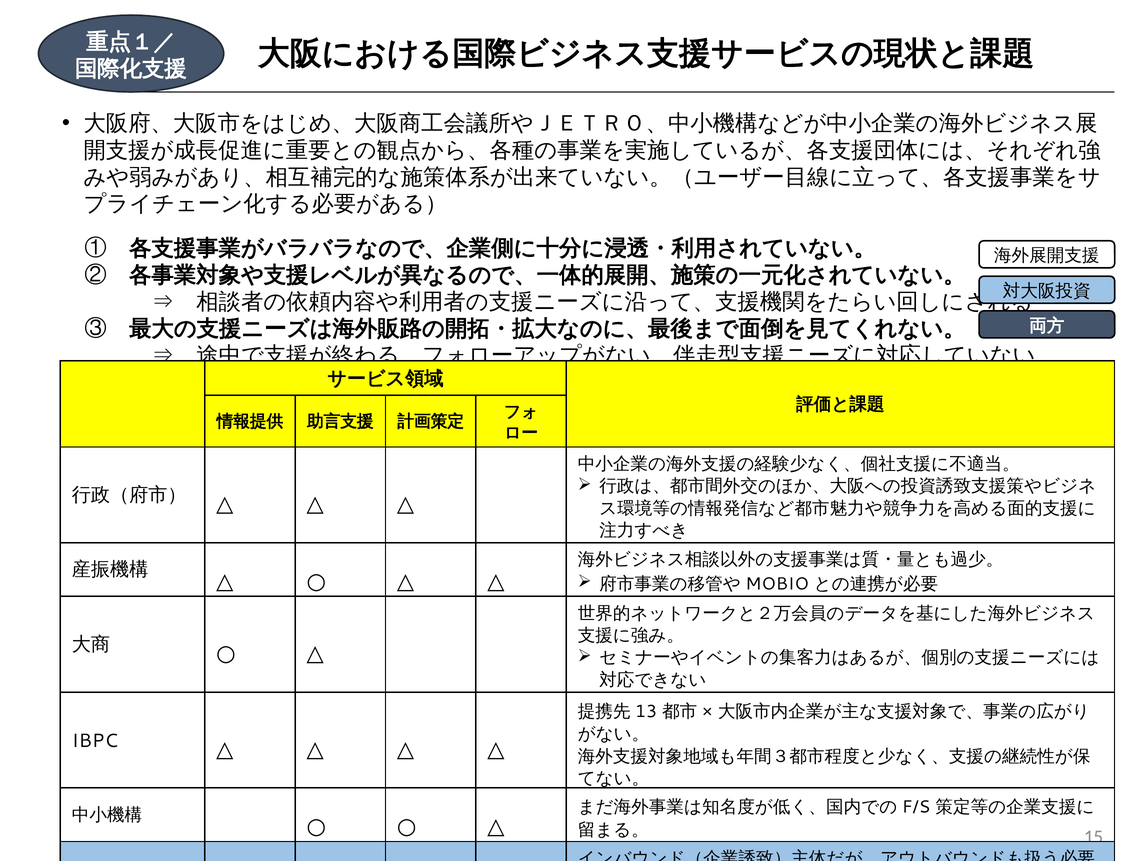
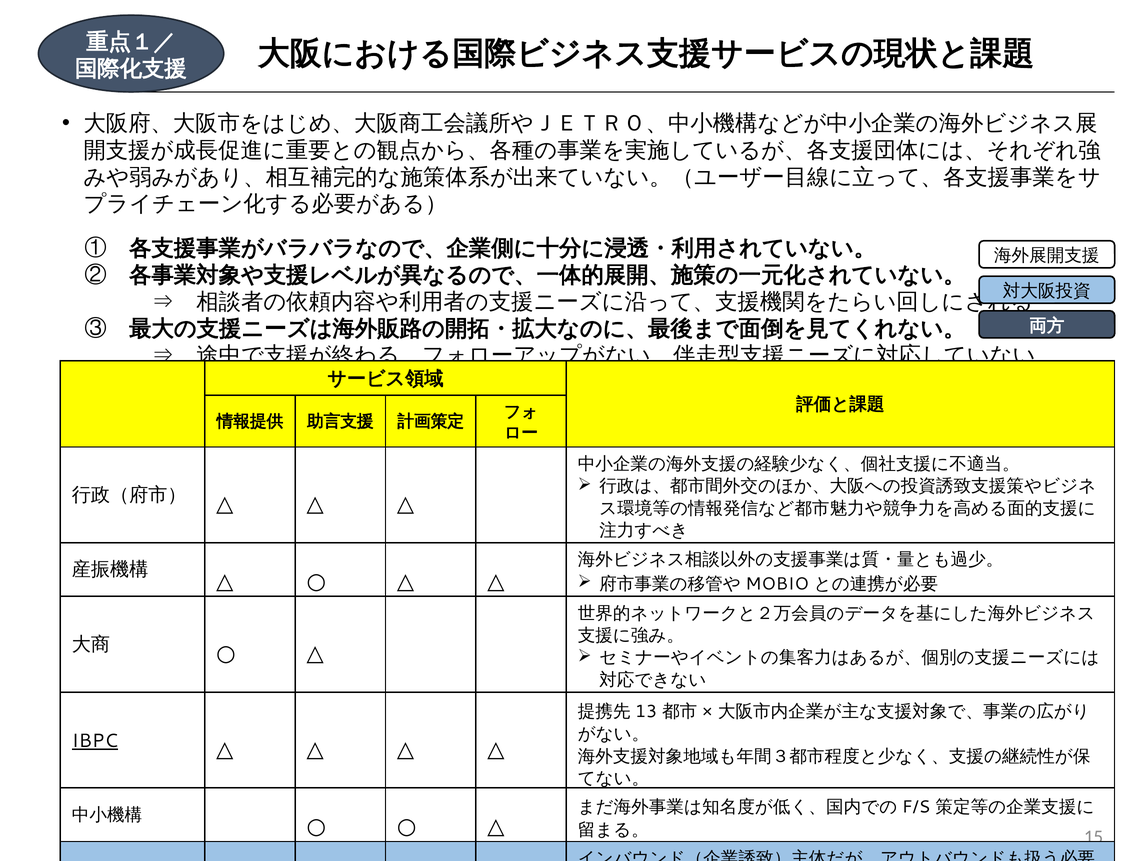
IBPC underline: none -> present
